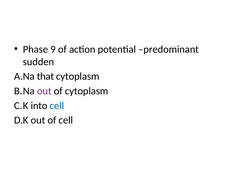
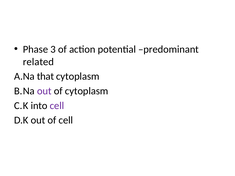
9: 9 -> 3
sudden: sudden -> related
cell at (57, 106) colour: blue -> purple
